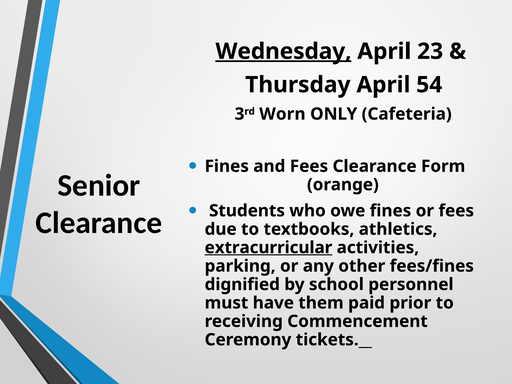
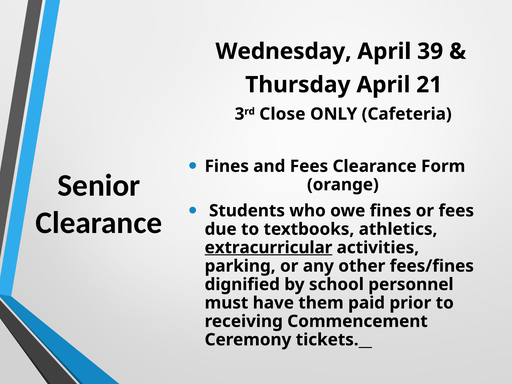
Wednesday underline: present -> none
23: 23 -> 39
54: 54 -> 21
Worn: Worn -> Close
